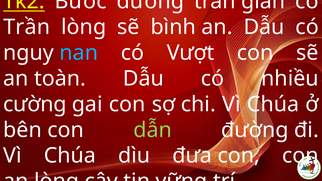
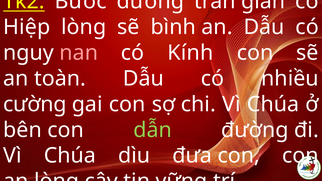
Trần at (27, 27): Trần -> Hiệp
nan colour: light blue -> pink
Vượt: Vượt -> Kính
